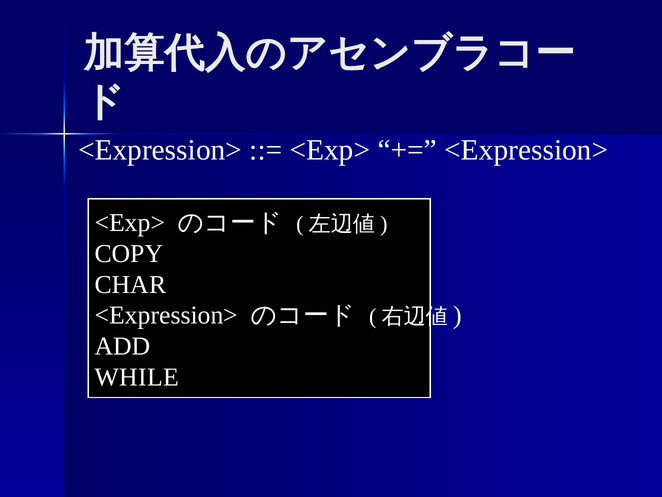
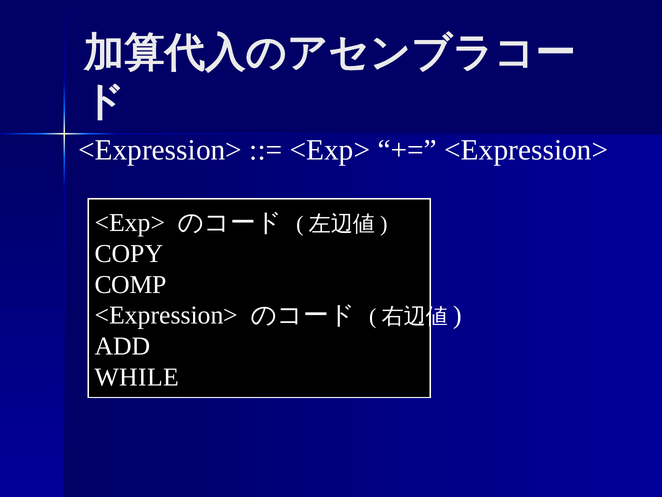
CHAR: CHAR -> COMP
